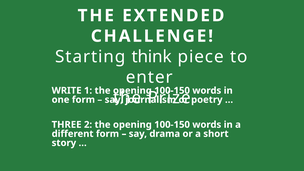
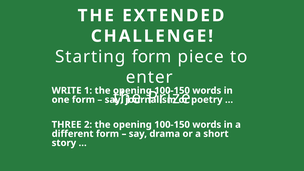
Starting think: think -> form
